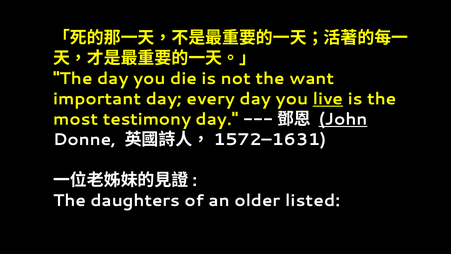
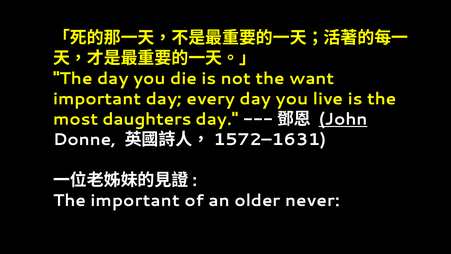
live underline: present -> none
testimony: testimony -> daughters
The daughters: daughters -> important
listed: listed -> never
